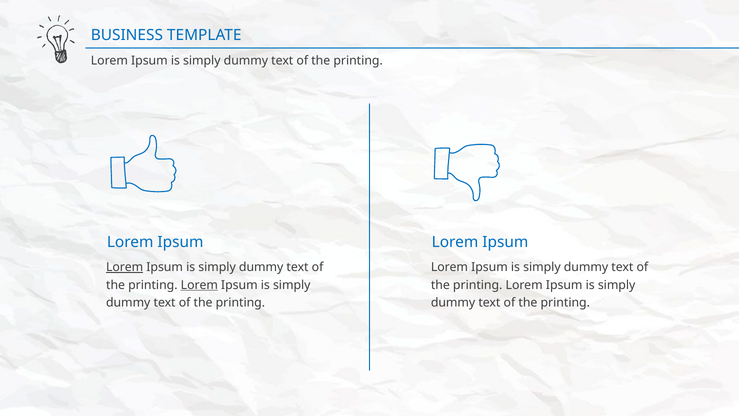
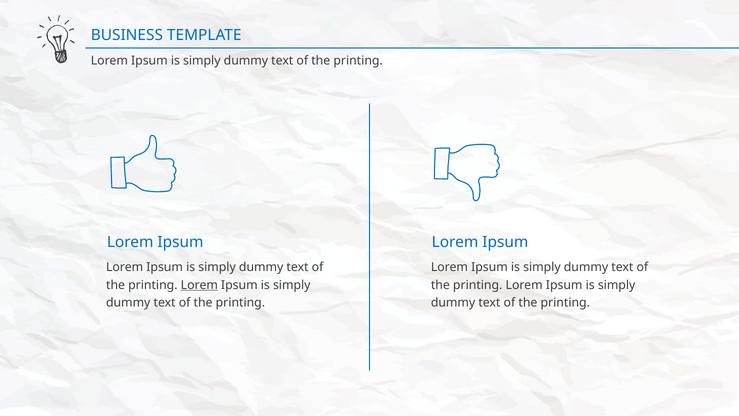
Lorem at (125, 267) underline: present -> none
